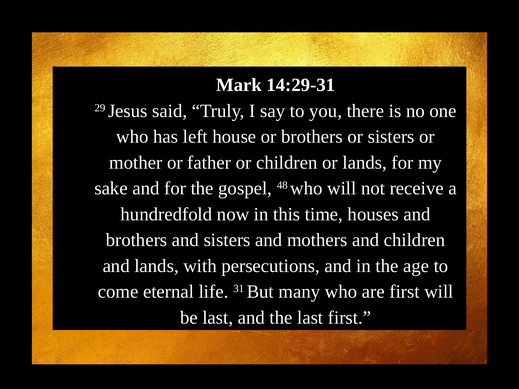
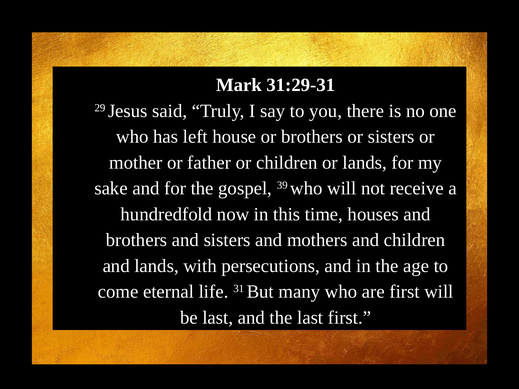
14:29-31: 14:29-31 -> 31:29-31
48: 48 -> 39
